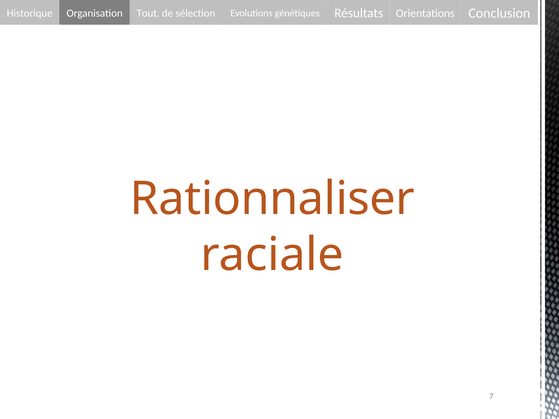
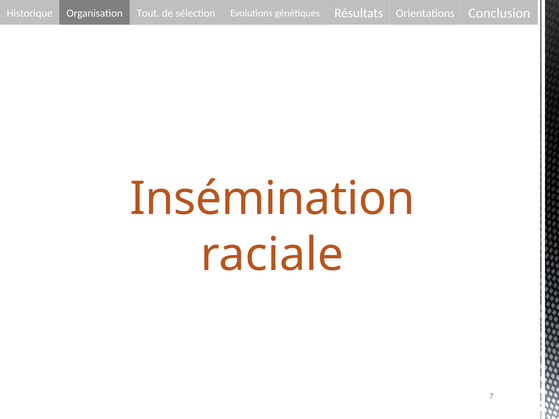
Rationnaliser: Rationnaliser -> Insémination
